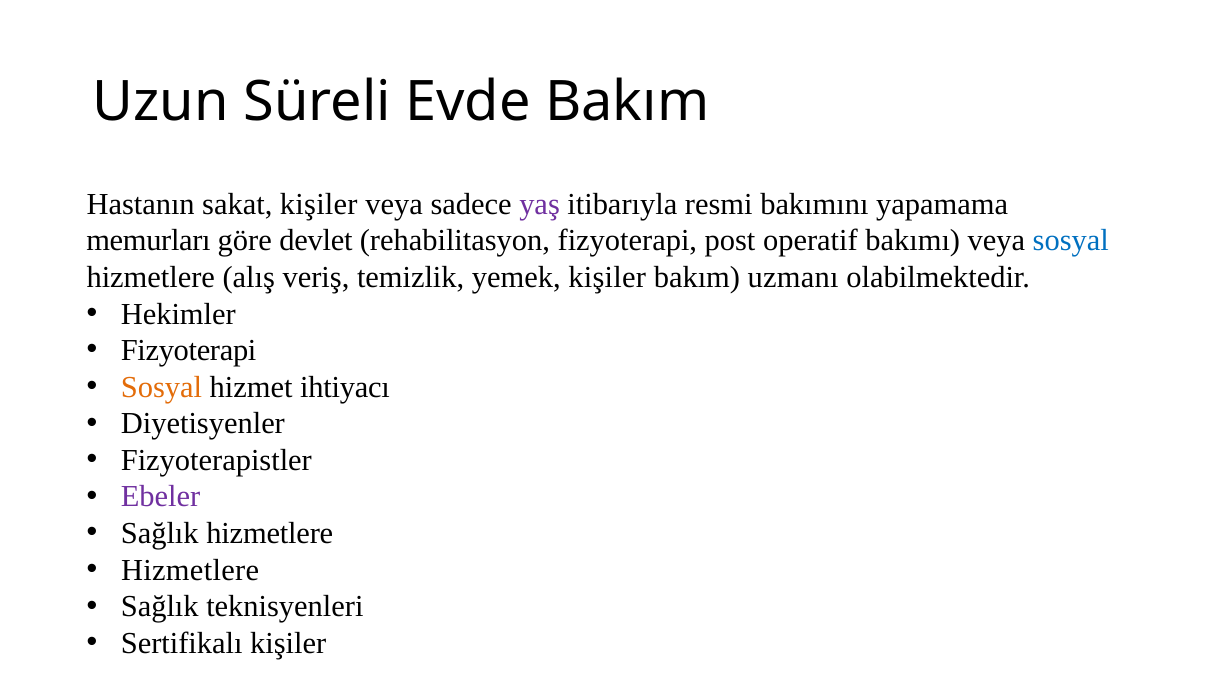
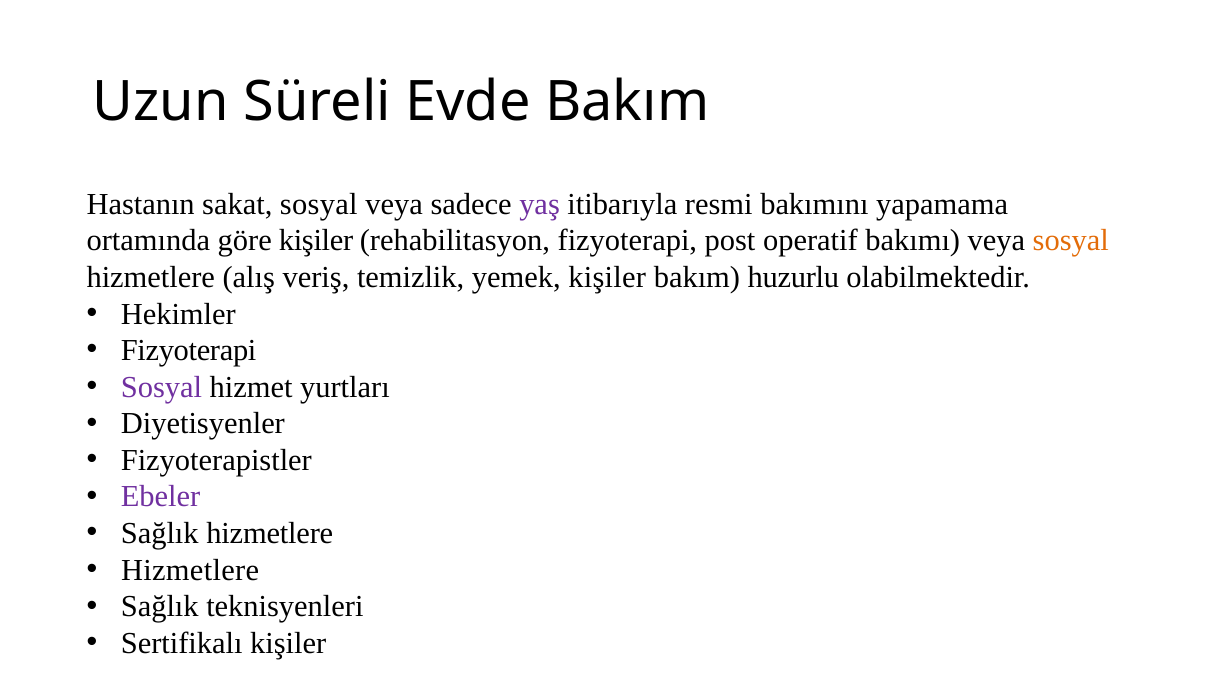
sakat kişiler: kişiler -> sosyal
memurları: memurları -> ortamında
göre devlet: devlet -> kişiler
sosyal at (1071, 241) colour: blue -> orange
uzmanı: uzmanı -> huzurlu
Sosyal at (161, 387) colour: orange -> purple
ihtiyacı: ihtiyacı -> yurtları
